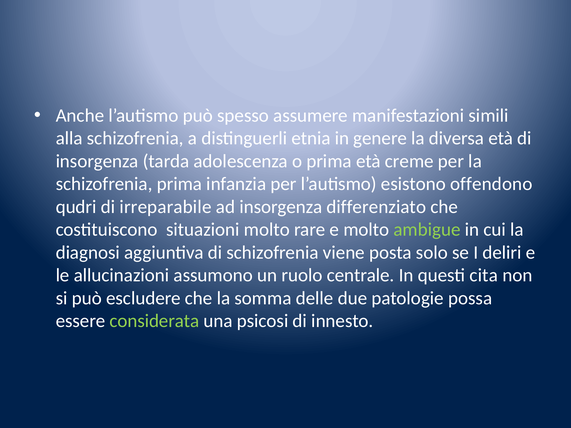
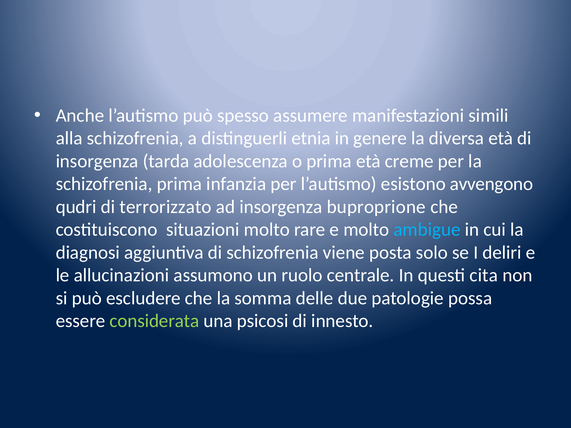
offendono: offendono -> avvengono
irreparabile: irreparabile -> terrorizzato
differenziato: differenziato -> buproprione
ambigue colour: light green -> light blue
